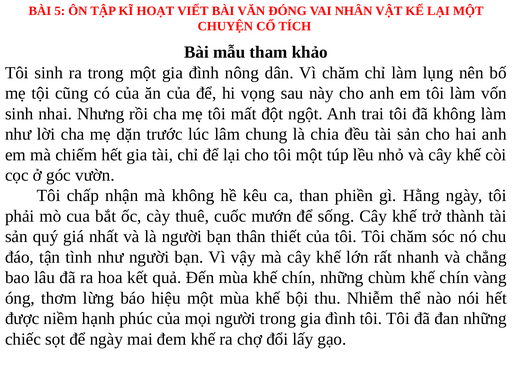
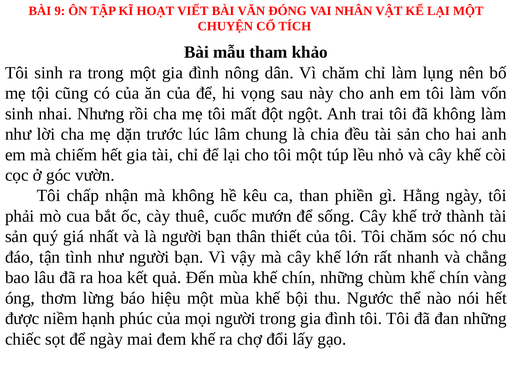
5: 5 -> 9
Nhiễm: Nhiễm -> Ngước
